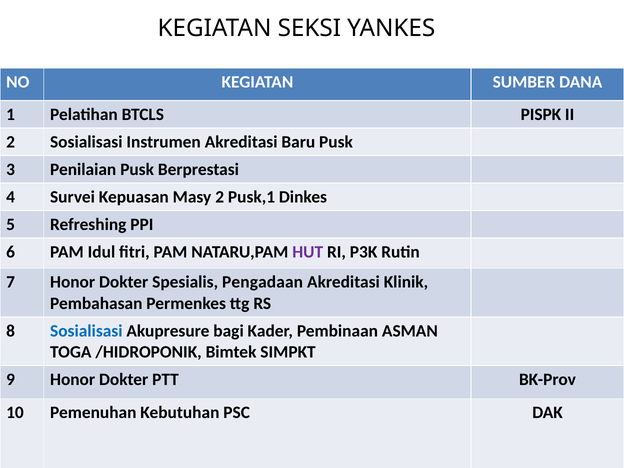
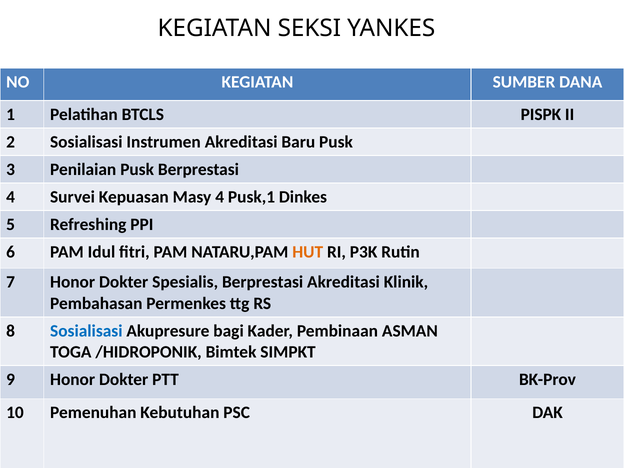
Masy 2: 2 -> 4
HUT colour: purple -> orange
Spesialis Pengadaan: Pengadaan -> Berprestasi
